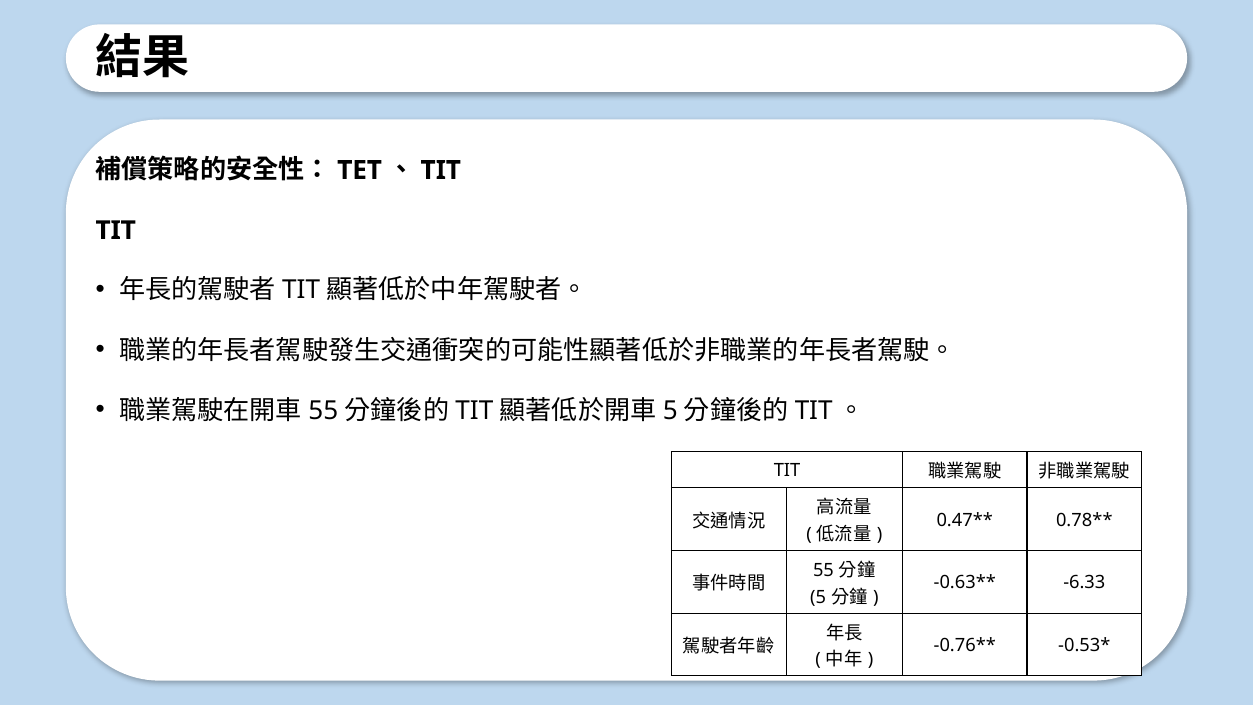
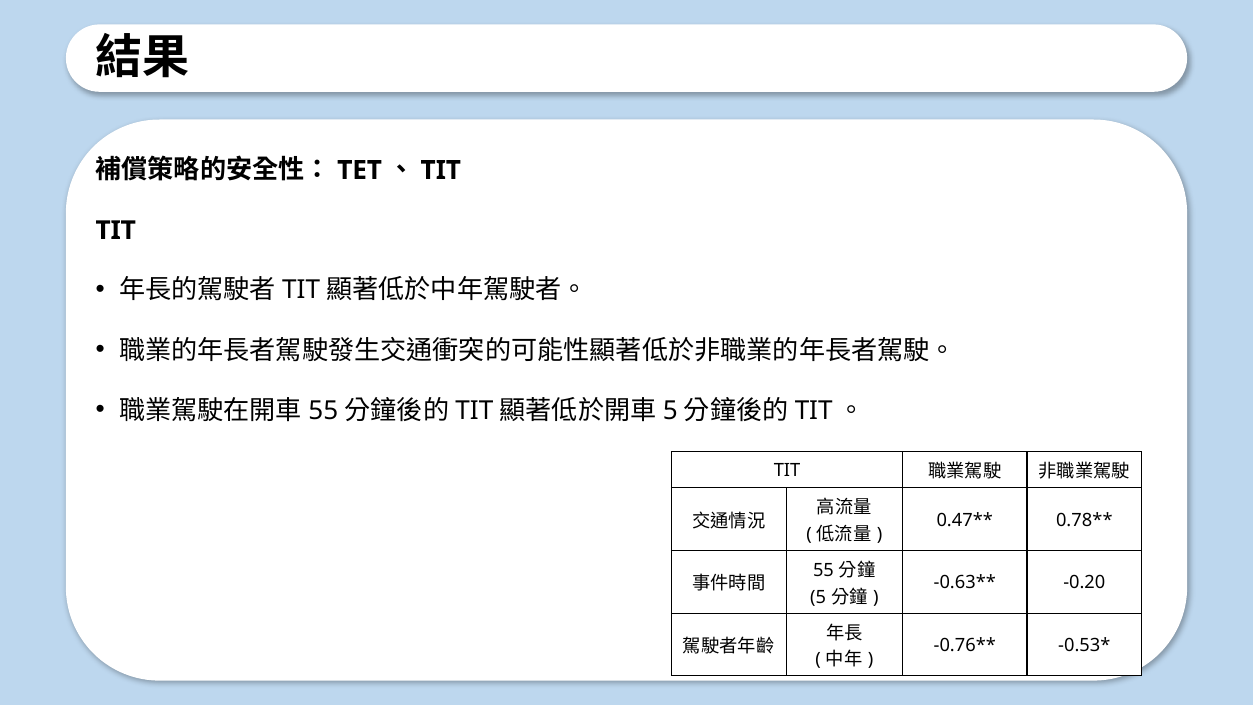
-6.33: -6.33 -> -0.20
